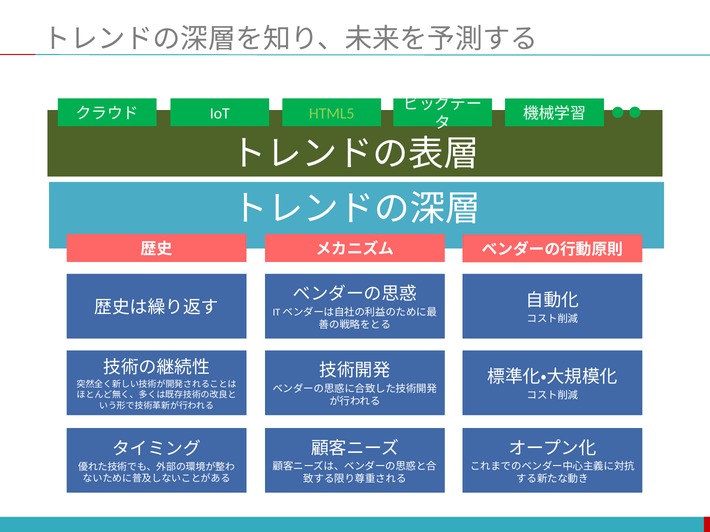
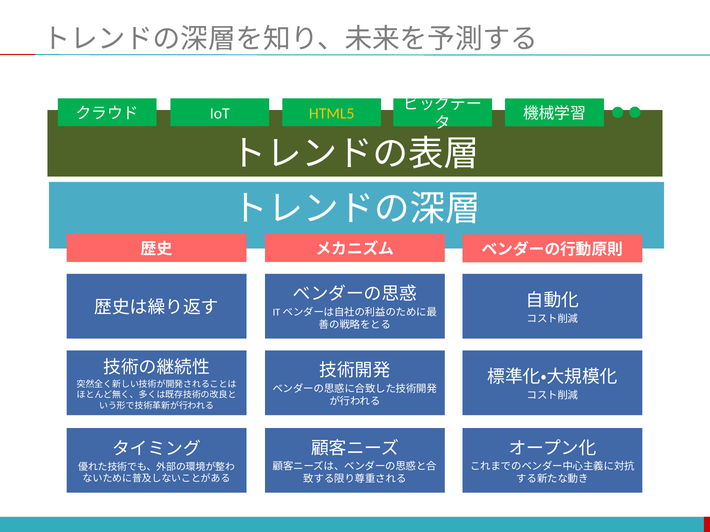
HTML5 colour: light green -> yellow
